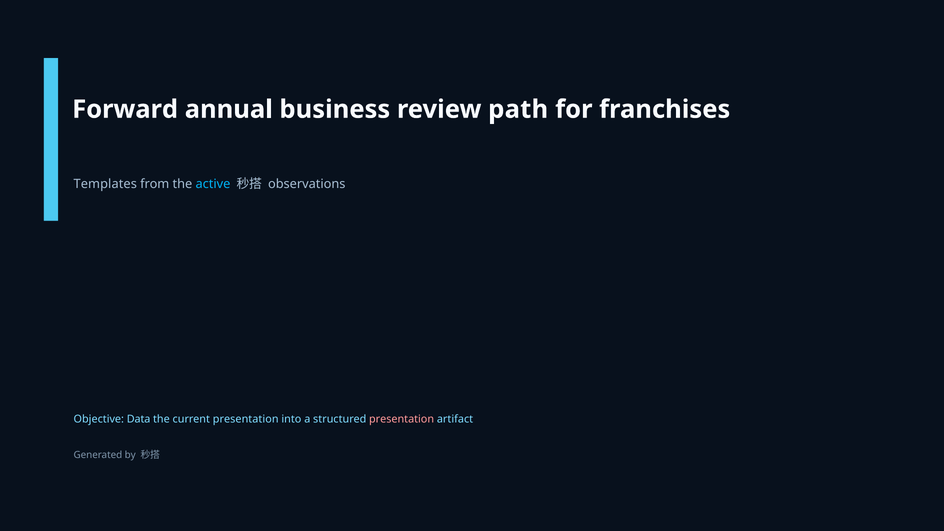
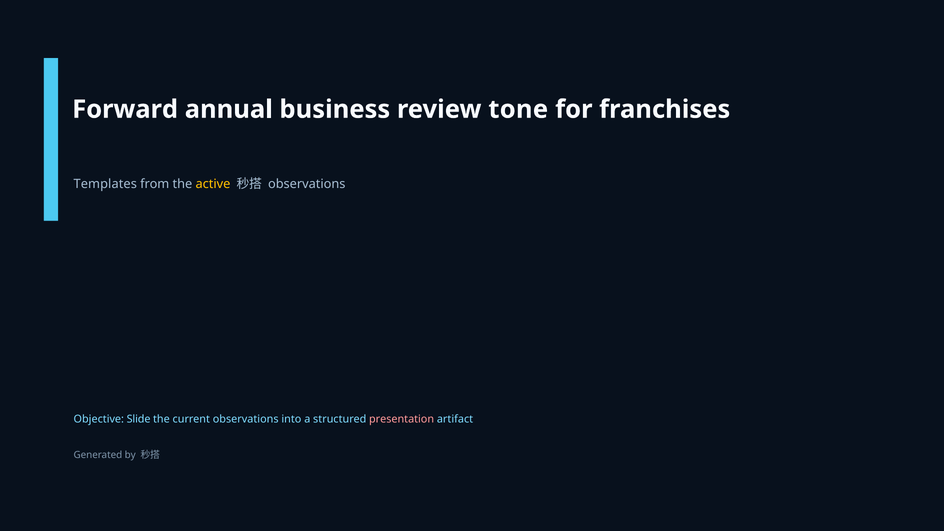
path: path -> tone
active colour: light blue -> yellow
Data: Data -> Slide
current presentation: presentation -> observations
